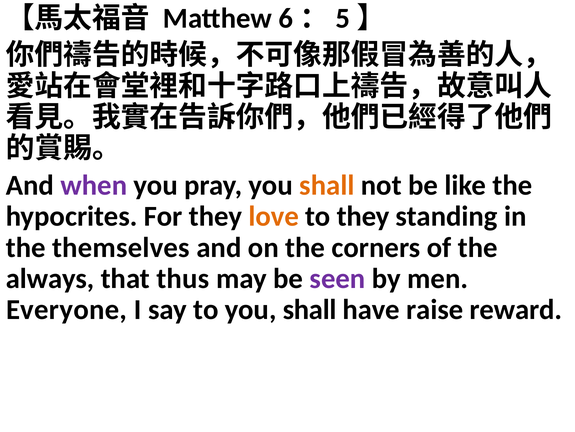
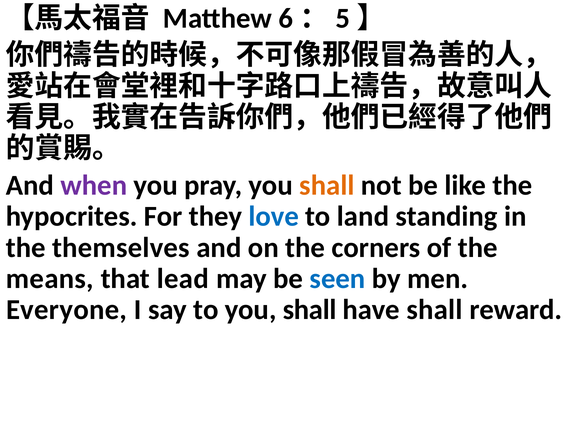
love colour: orange -> blue
to they: they -> land
always: always -> means
thus: thus -> lead
seen colour: purple -> blue
have raise: raise -> shall
